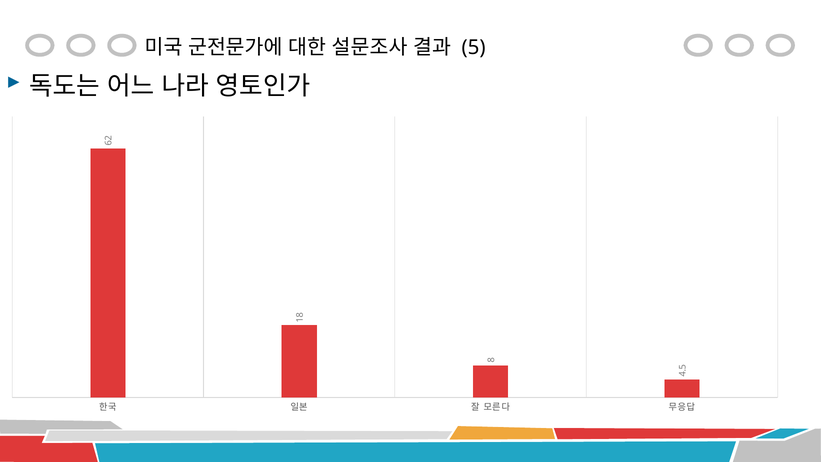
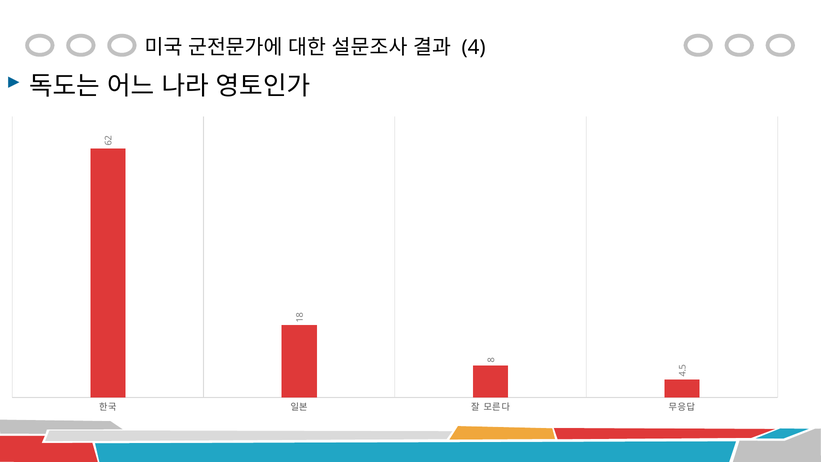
5 at (474, 47): 5 -> 4
